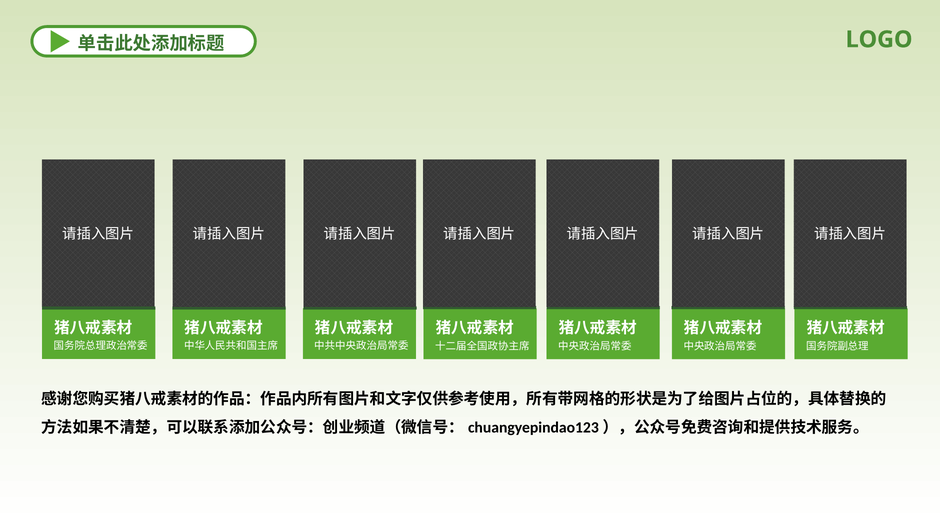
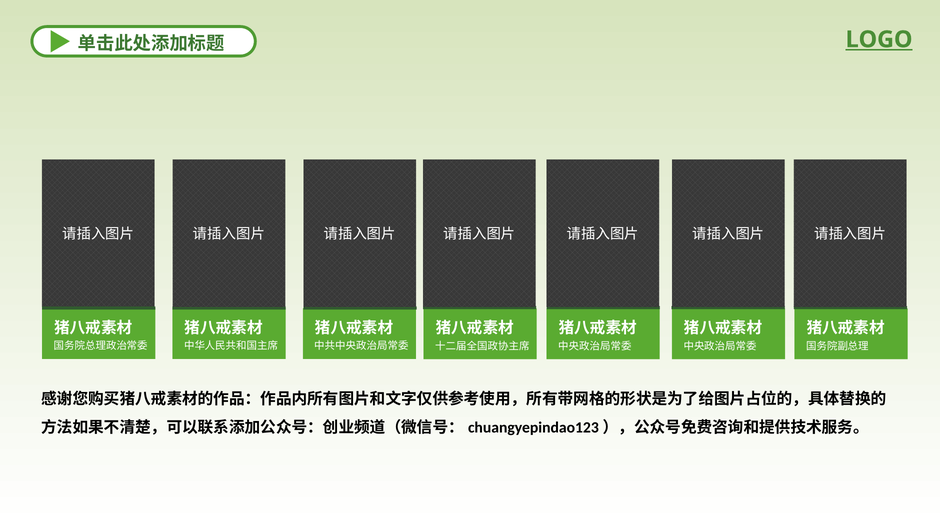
LOGO underline: none -> present
